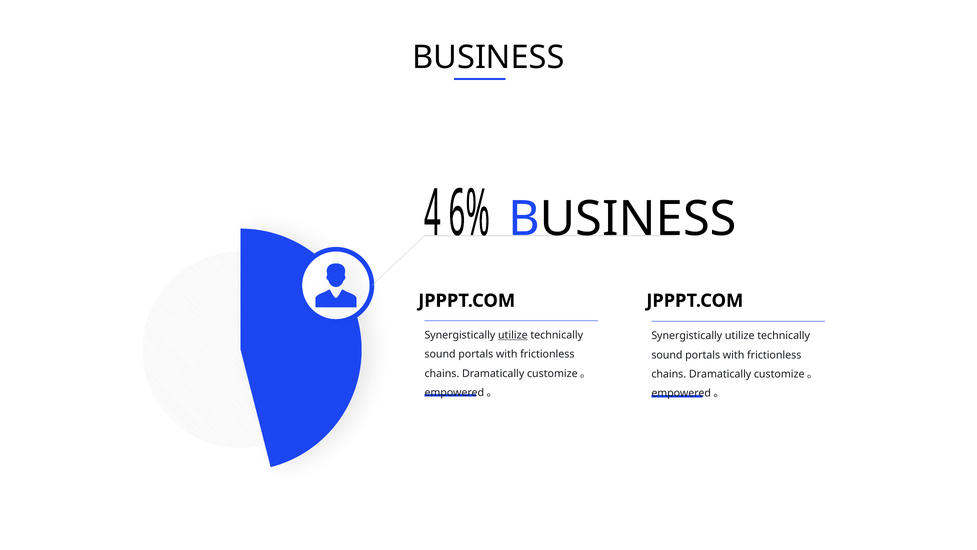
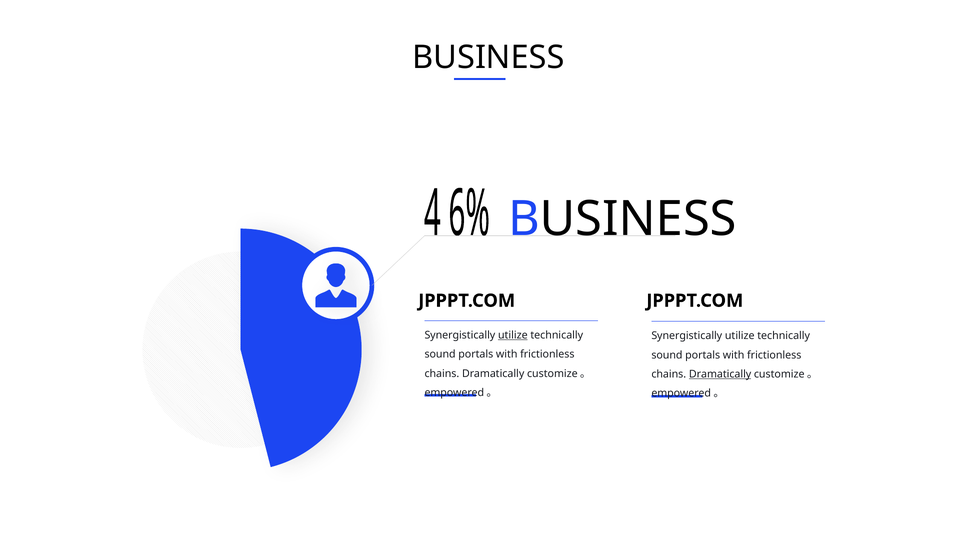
Dramatically at (720, 374) underline: none -> present
